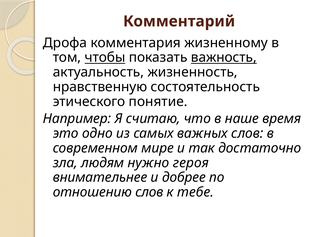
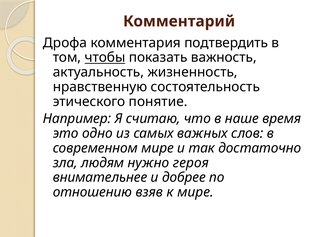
жизненному: жизненному -> подтвердить
важность underline: present -> none
отношению слов: слов -> взяв
к тебе: тебе -> мире
